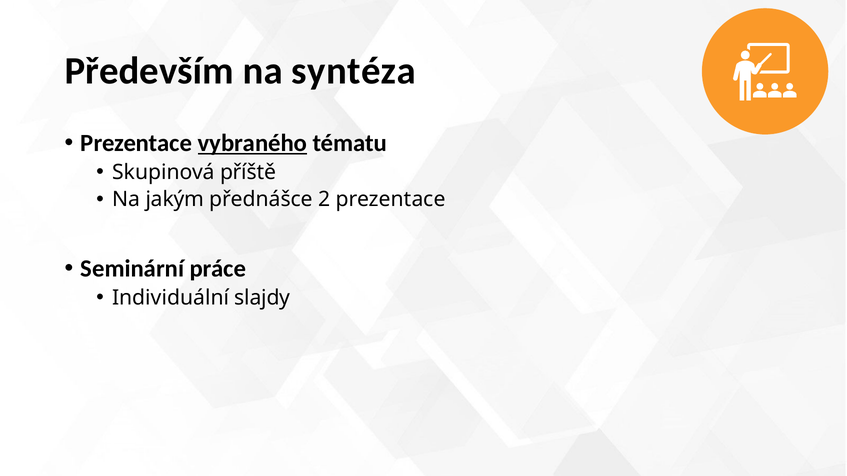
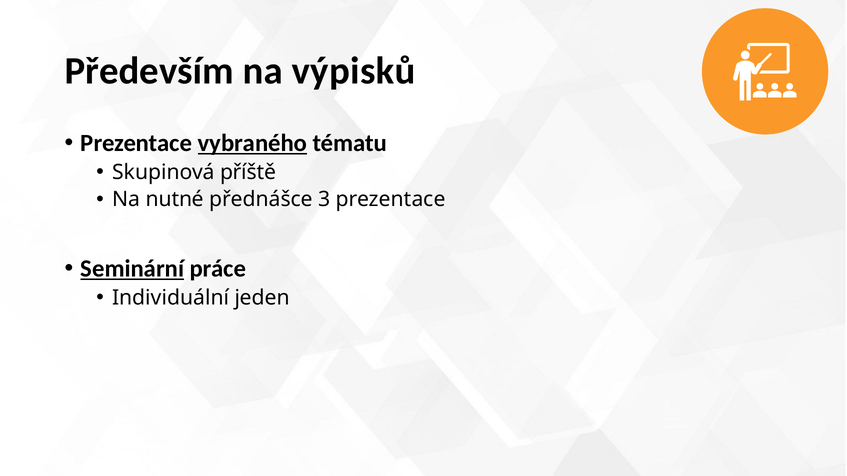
syntéza: syntéza -> výpisků
jakým: jakým -> nutné
2: 2 -> 3
Seminární underline: none -> present
slajdy: slajdy -> jeden
